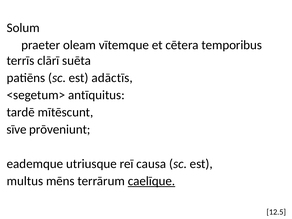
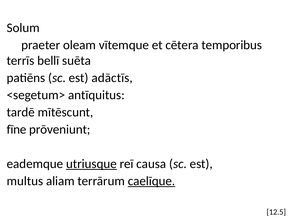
clārī: clārī -> bellī
sīve: sīve -> fīne
utriusque underline: none -> present
mēns: mēns -> aliam
